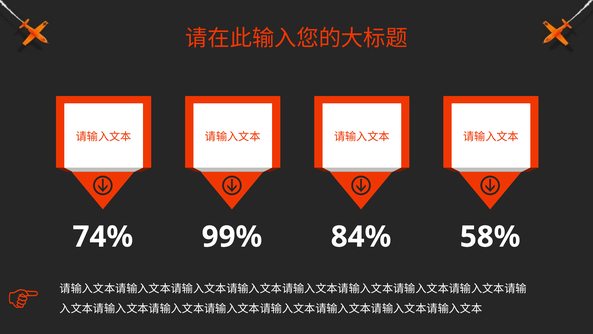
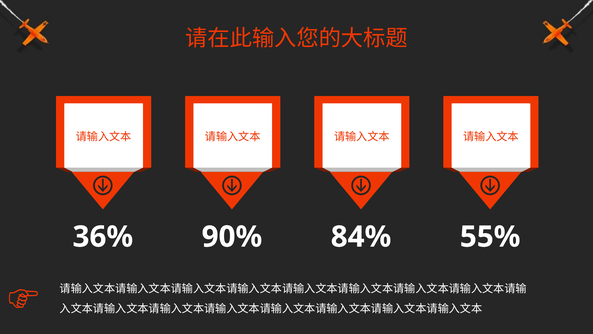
74%: 74% -> 36%
99%: 99% -> 90%
58%: 58% -> 55%
